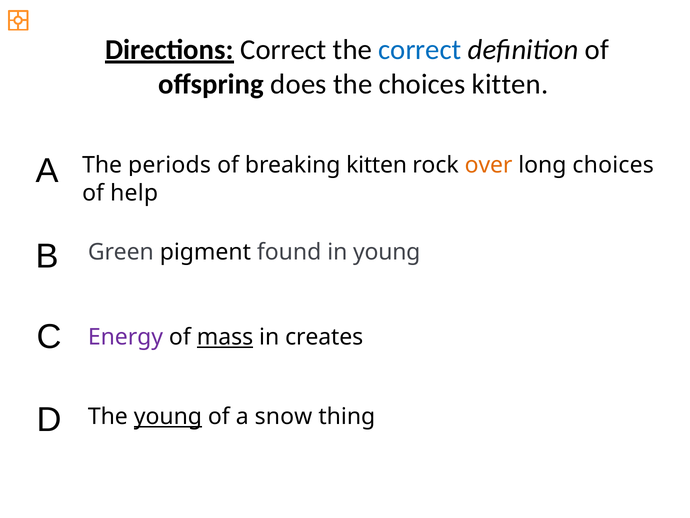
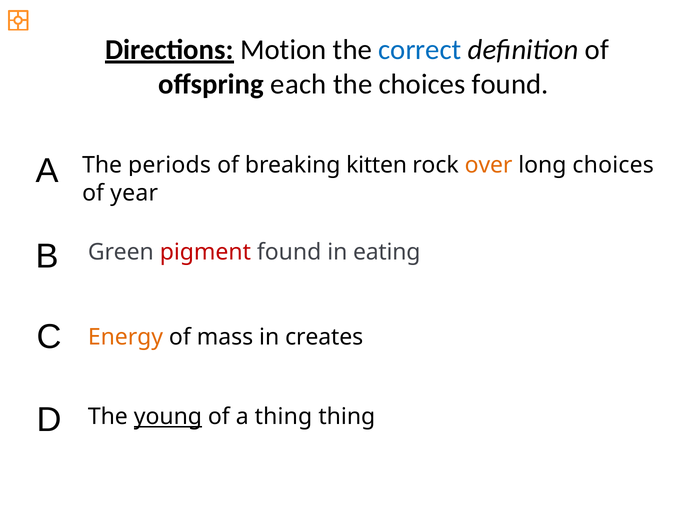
Directions Correct: Correct -> Motion
does: does -> each
choices kitten: kitten -> found
help: help -> year
pigment colour: black -> red
in young: young -> eating
Energy colour: purple -> orange
mass underline: present -> none
a snow: snow -> thing
